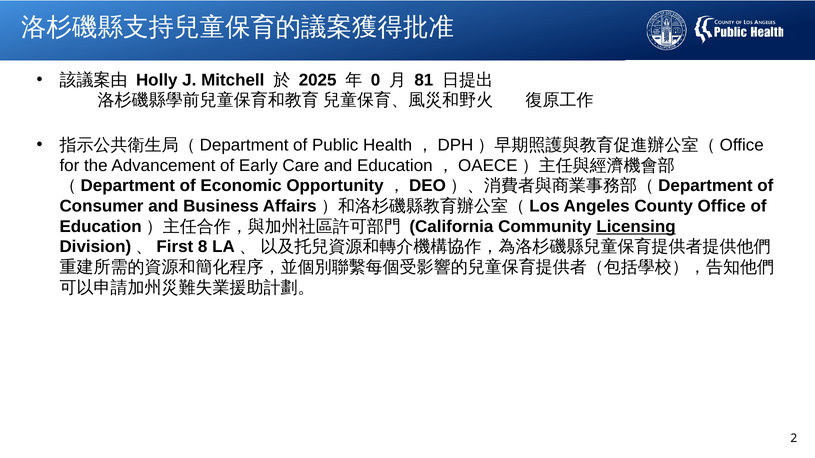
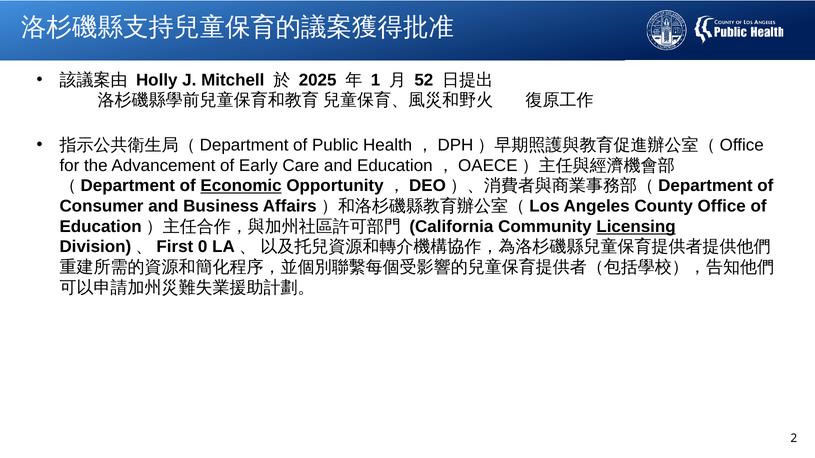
0: 0 -> 1
81: 81 -> 52
Economic underline: none -> present
8: 8 -> 0
